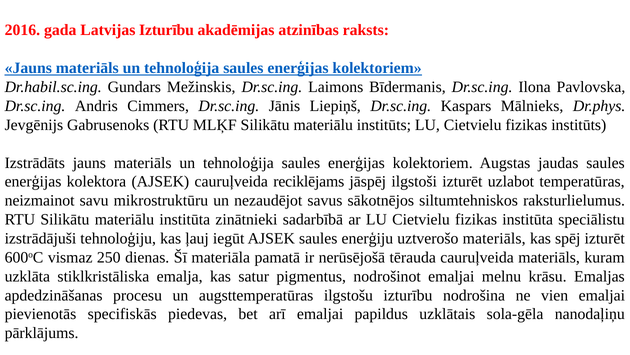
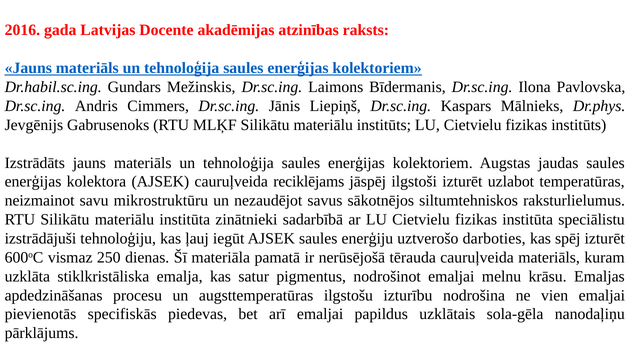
Latvijas Izturību: Izturību -> Docente
uztverošo materiāls: materiāls -> darboties
